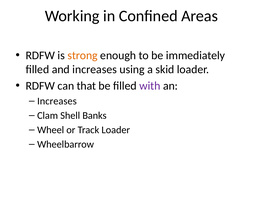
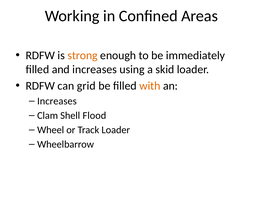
that: that -> grid
with colour: purple -> orange
Banks: Banks -> Flood
